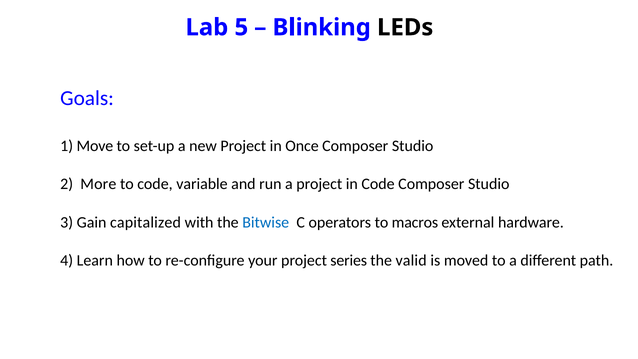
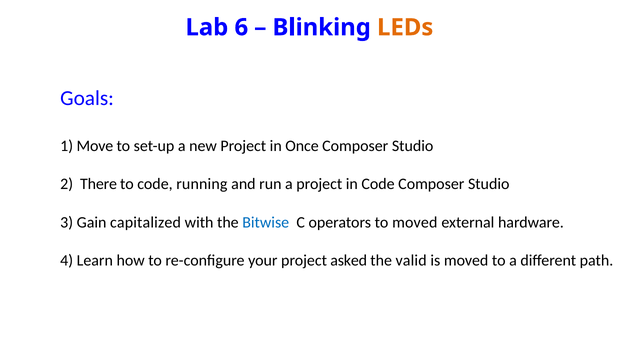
5: 5 -> 6
LEDs colour: black -> orange
More: More -> There
variable: variable -> running
to macros: macros -> moved
series: series -> asked
